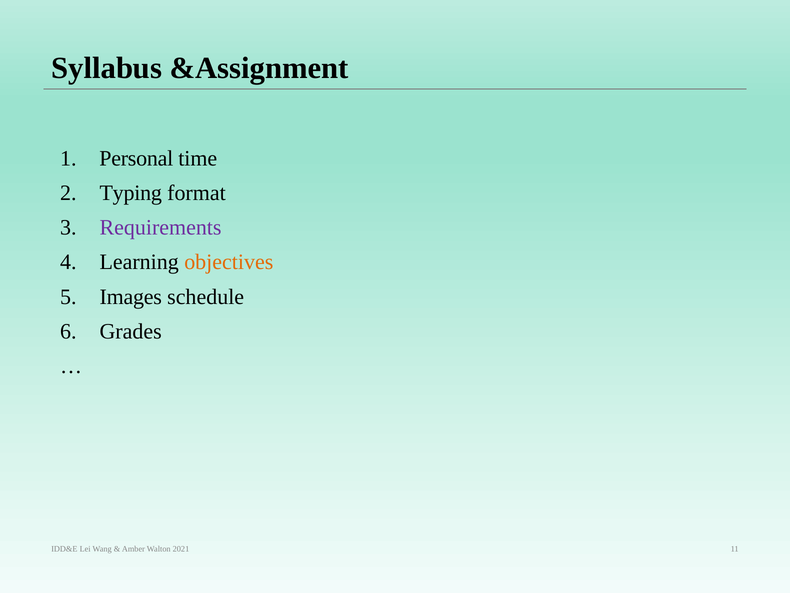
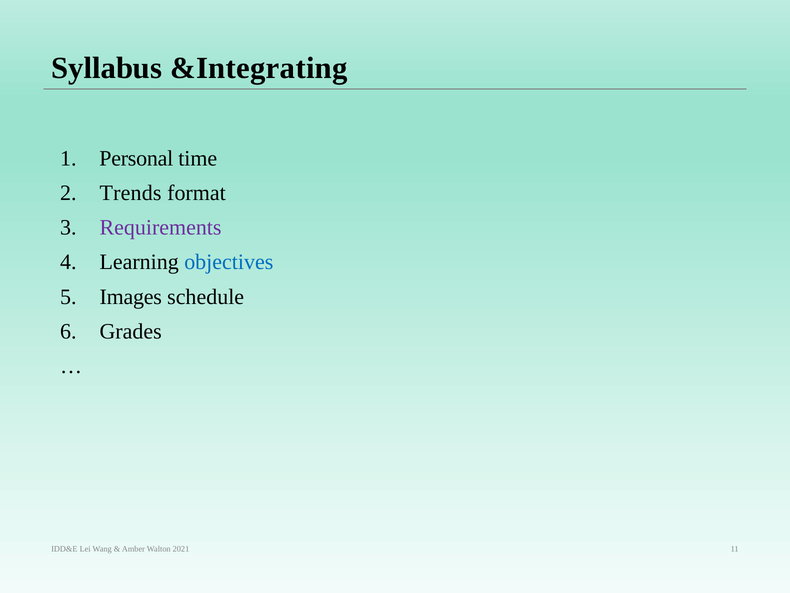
&Assignment: &Assignment -> &Integrating
Typing: Typing -> Trends
objectives colour: orange -> blue
